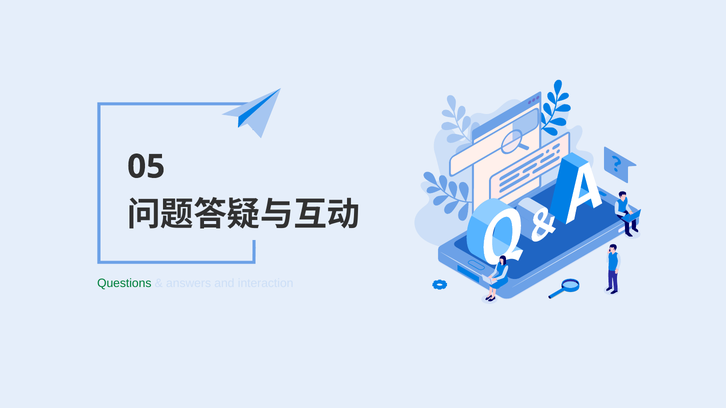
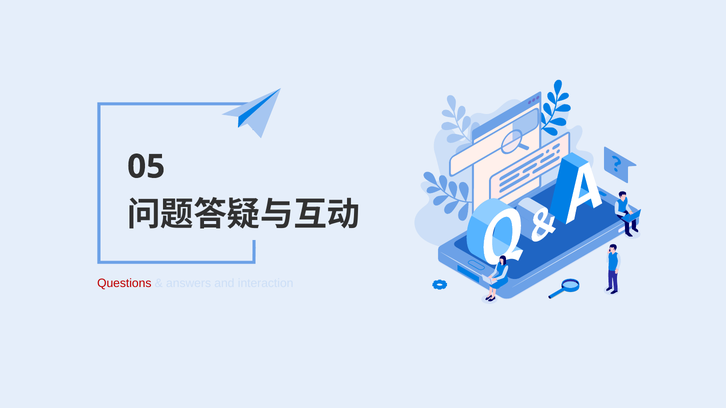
Questions colour: green -> red
